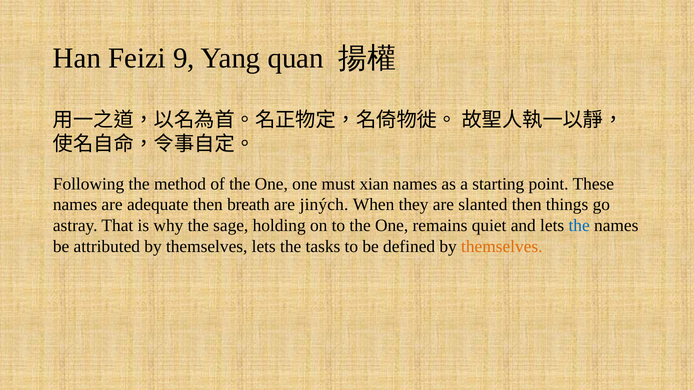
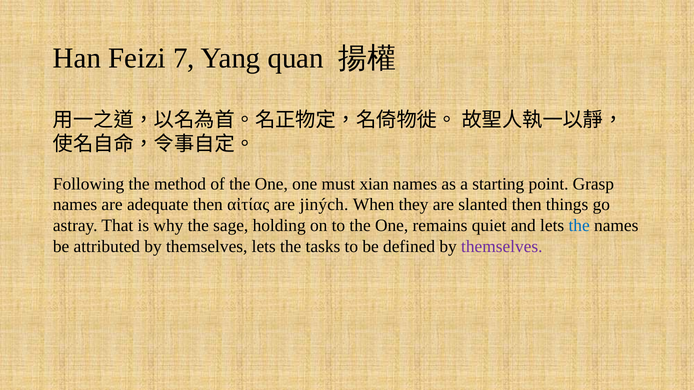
9: 9 -> 7
These: These -> Grasp
breath: breath -> αἰτίας
themselves at (502, 247) colour: orange -> purple
